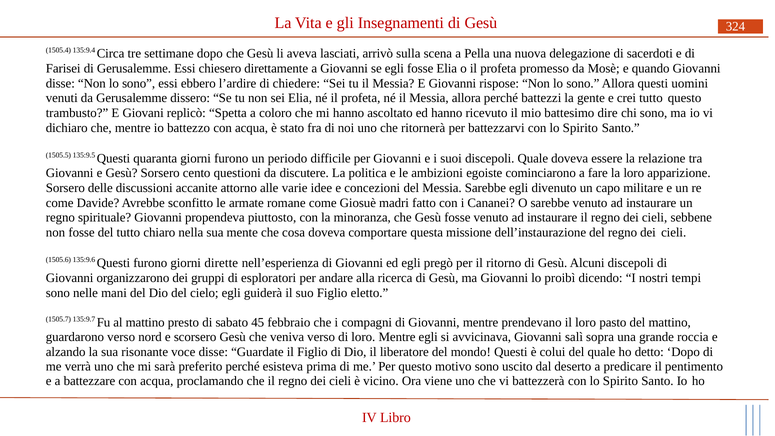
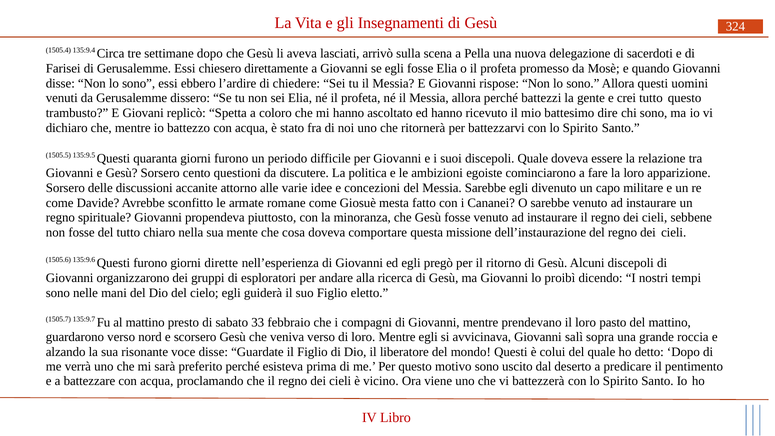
madri: madri -> mesta
45: 45 -> 33
